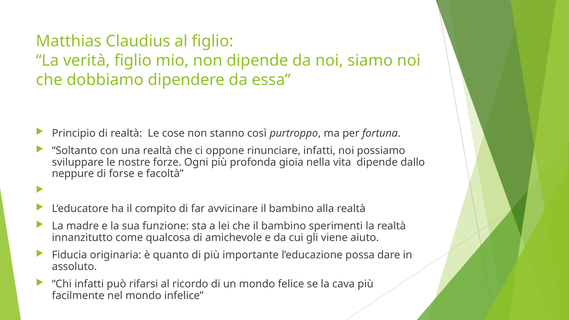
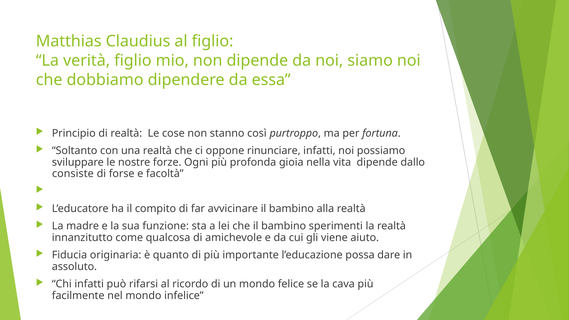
neppure: neppure -> consiste
